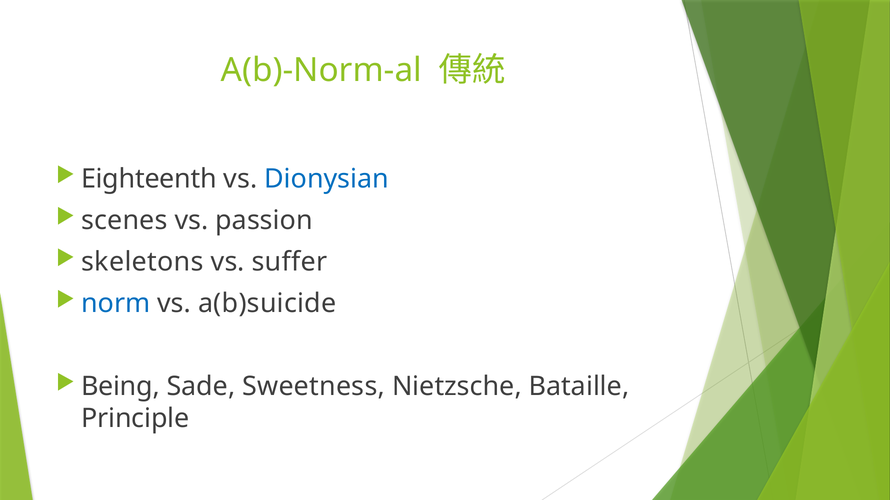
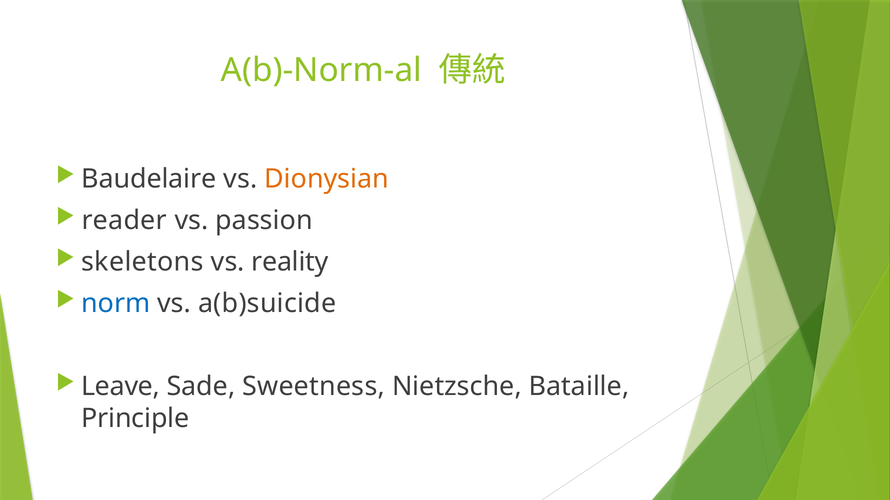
Eighteenth: Eighteenth -> Baudelaire
Dionysian colour: blue -> orange
scenes: scenes -> reader
suffer: suffer -> reality
Being: Being -> Leave
